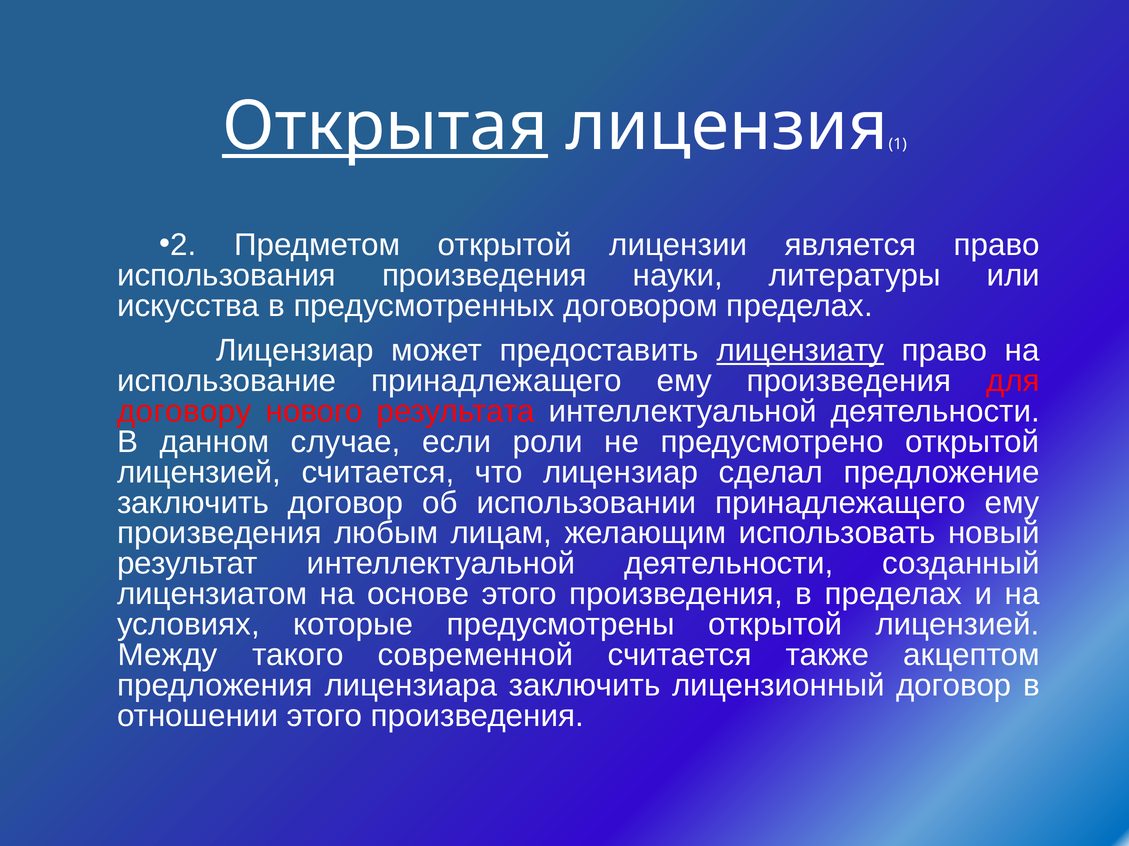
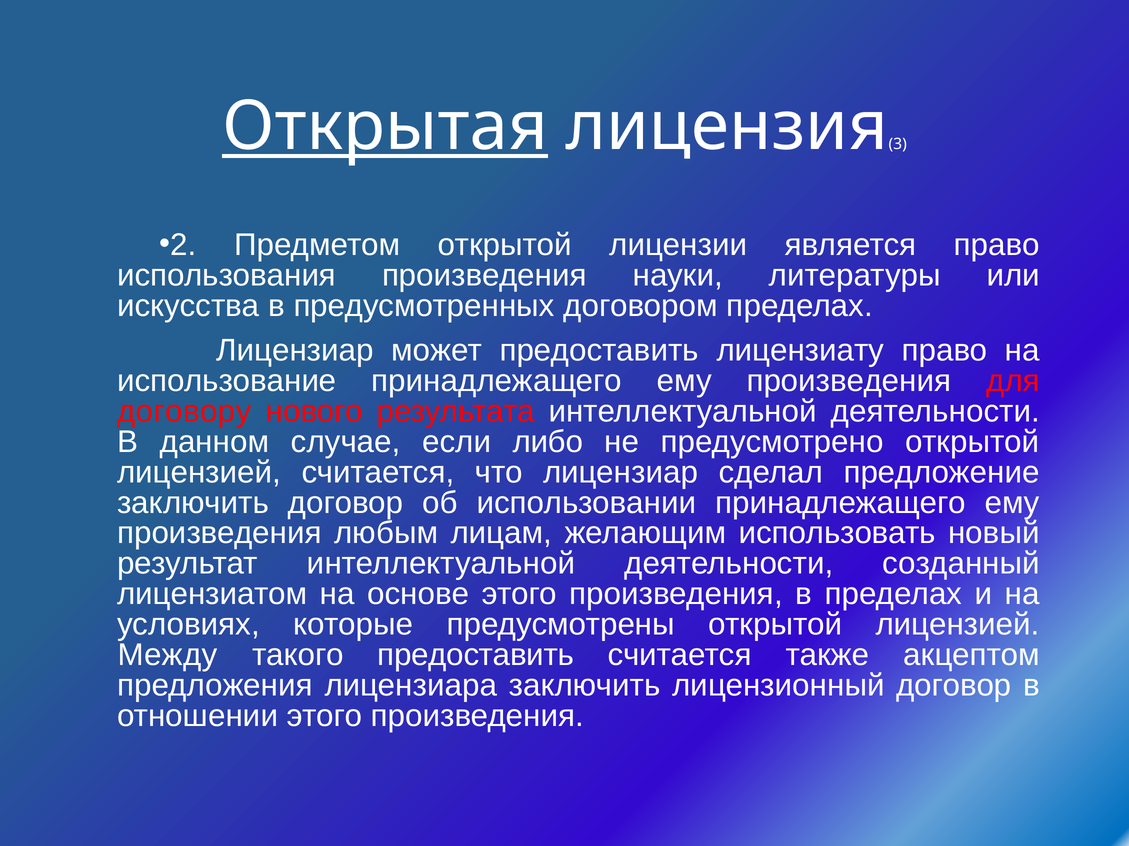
1: 1 -> 3
лицензиату underline: present -> none
роли: роли -> либо
такого современной: современной -> предоставить
